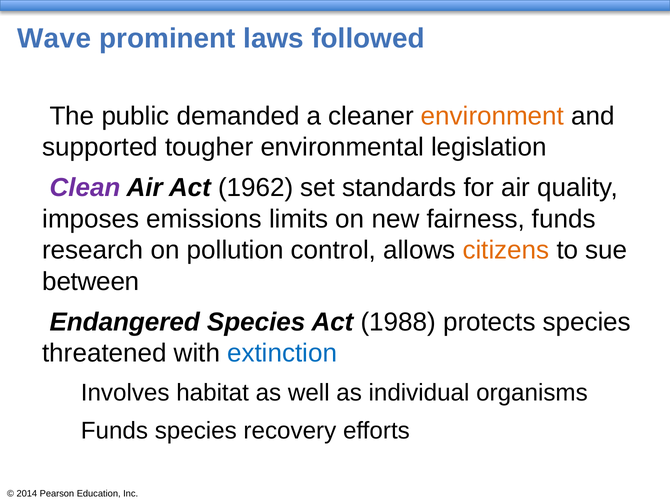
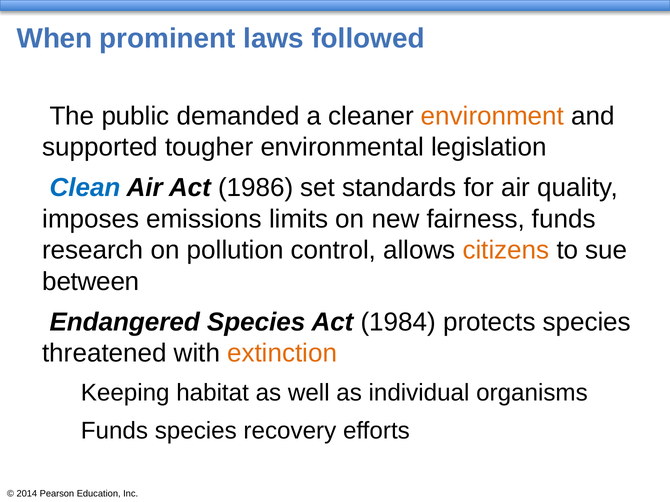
Wave: Wave -> When
Clean colour: purple -> blue
1962: 1962 -> 1986
1988: 1988 -> 1984
extinction colour: blue -> orange
Involves: Involves -> Keeping
